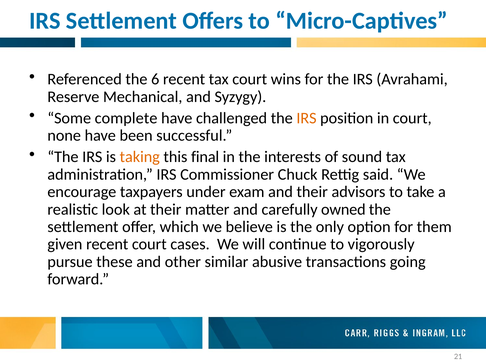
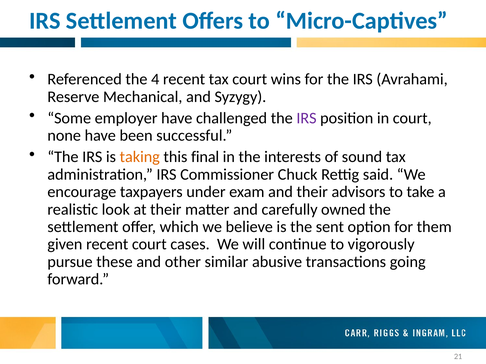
6: 6 -> 4
complete: complete -> employer
IRS at (306, 118) colour: orange -> purple
only: only -> sent
